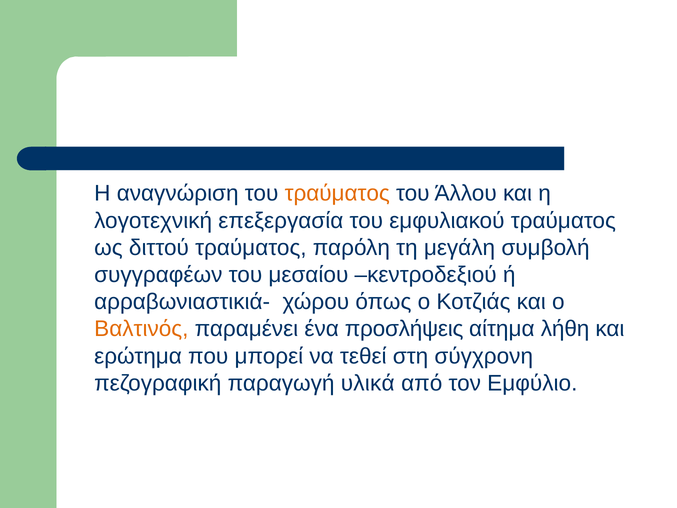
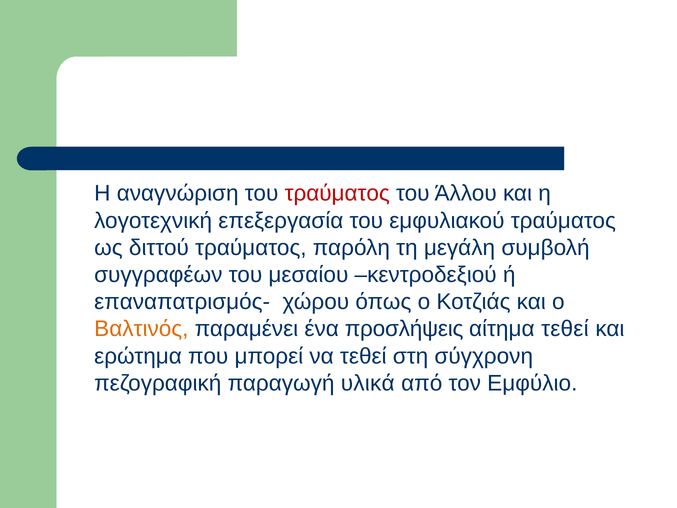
τραύματος at (337, 193) colour: orange -> red
αρραβωνιαστικιά-: αρραβωνιαστικιά- -> επαναπατρισμός-
αίτημα λήθη: λήθη -> τεθεί
